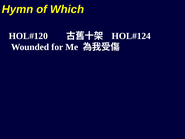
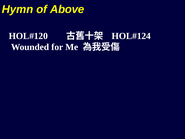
Which: Which -> Above
